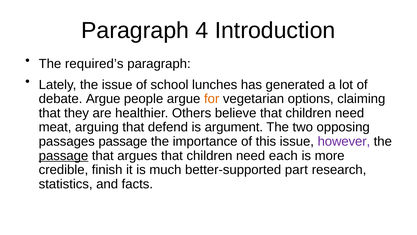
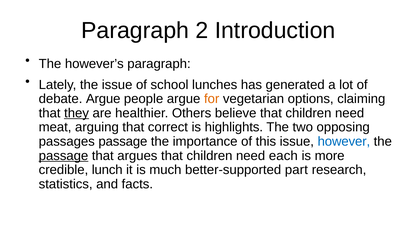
4: 4 -> 2
required’s: required’s -> however’s
they underline: none -> present
defend: defend -> correct
argument: argument -> highlights
however colour: purple -> blue
finish: finish -> lunch
